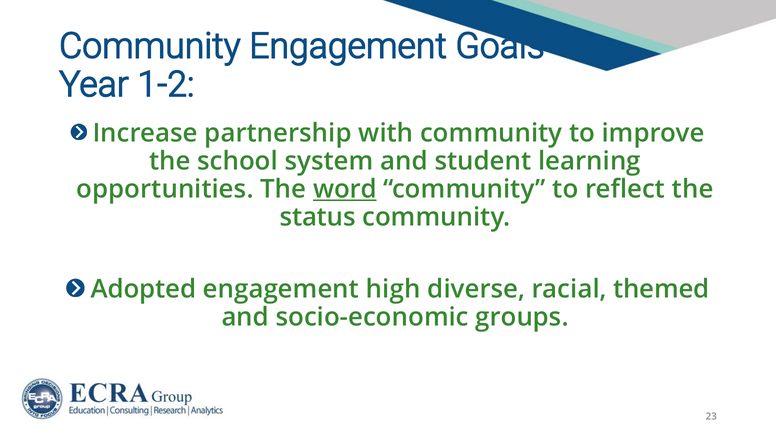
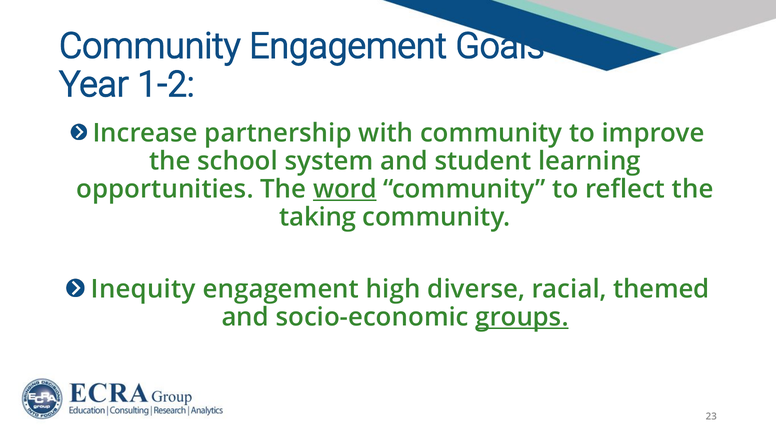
status: status -> taking
Adopted: Adopted -> Inequity
groups underline: none -> present
